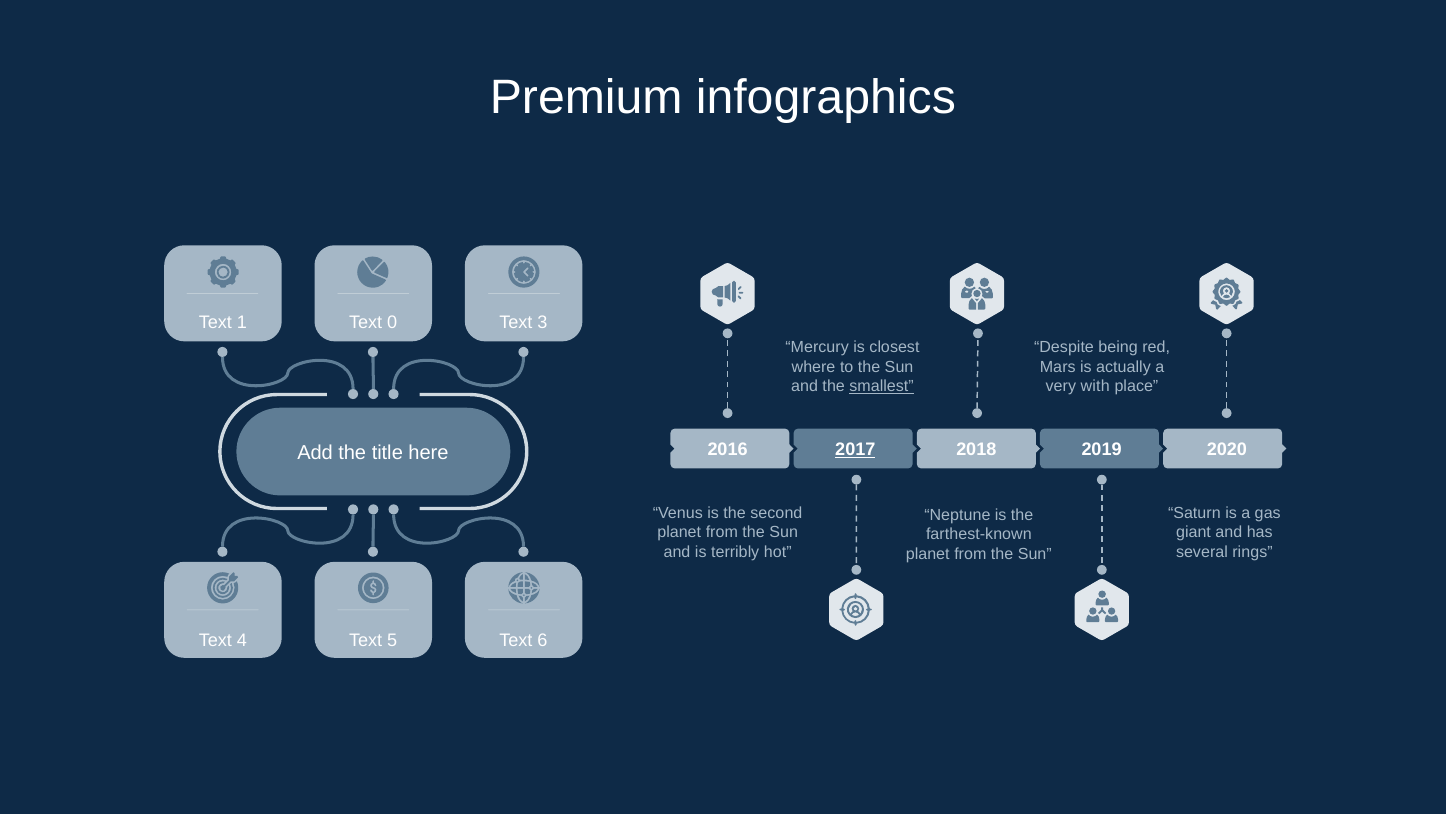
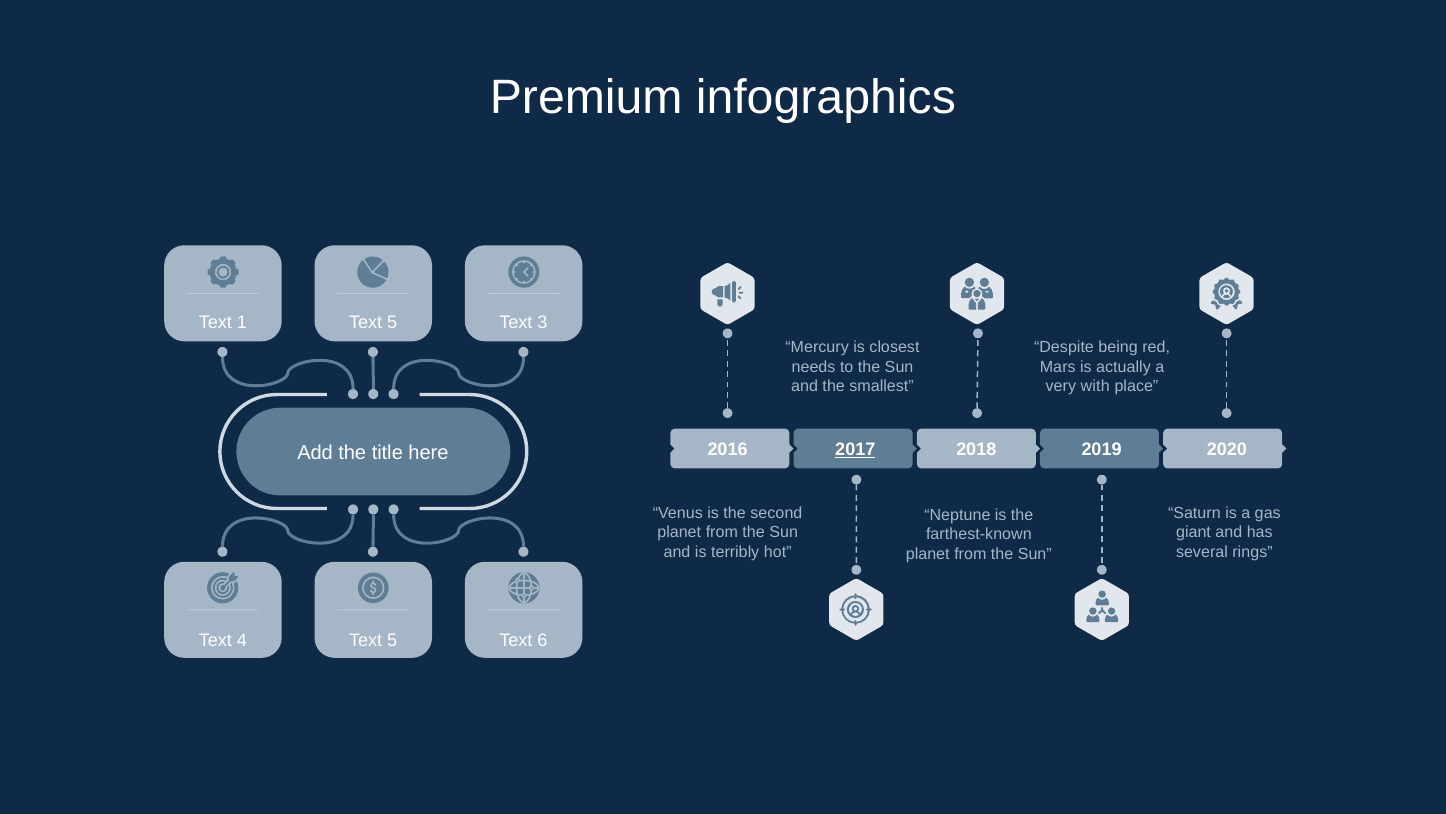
1 Text 0: 0 -> 5
where: where -> needs
smallest underline: present -> none
